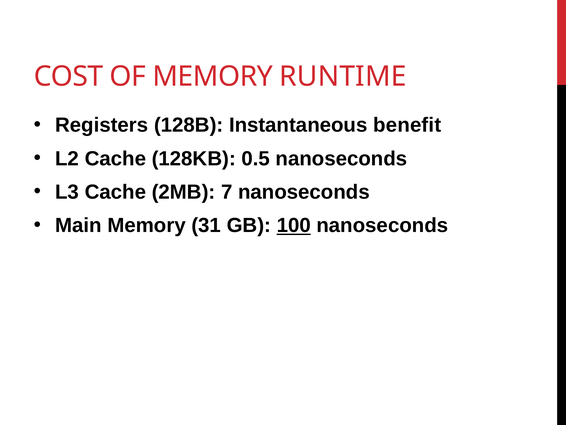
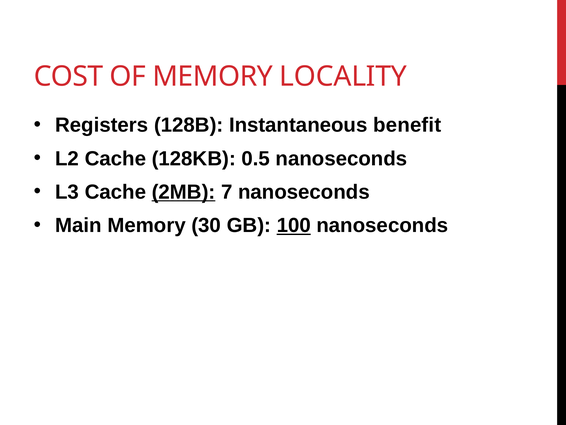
RUNTIME: RUNTIME -> LOCALITY
2MB underline: none -> present
31: 31 -> 30
